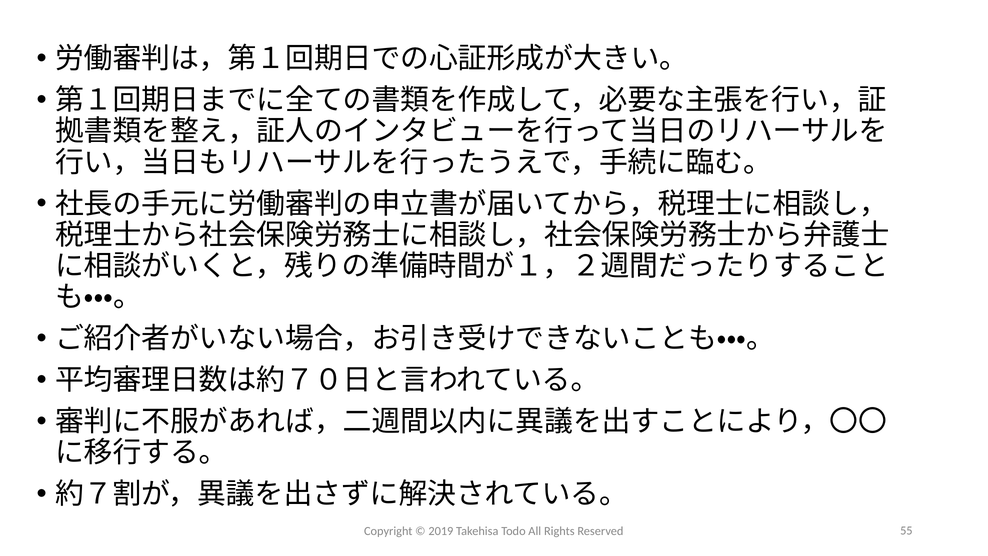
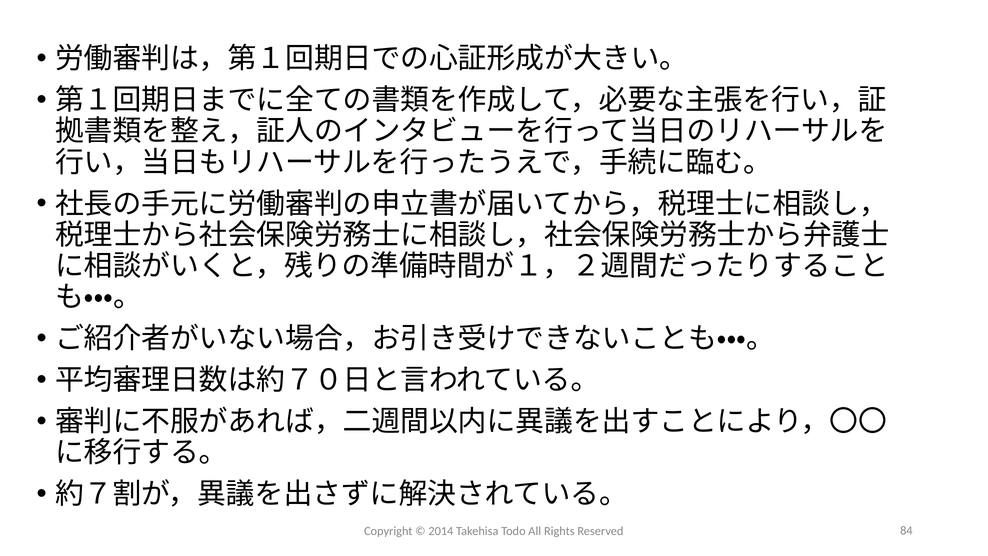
2019: 2019 -> 2014
55: 55 -> 84
